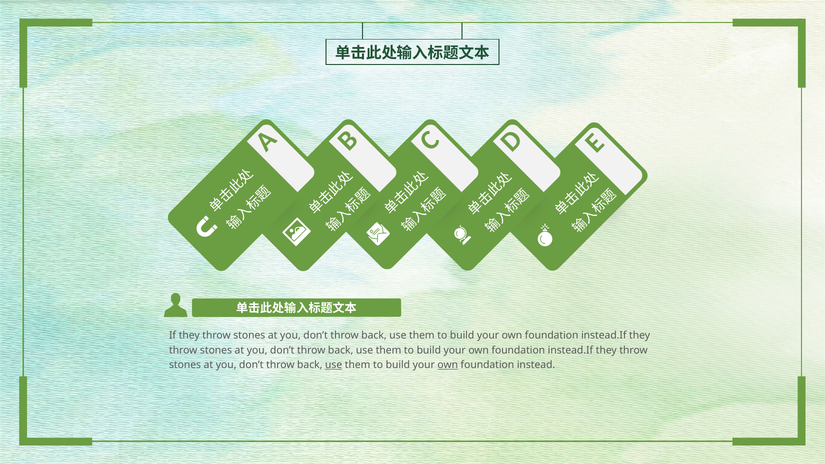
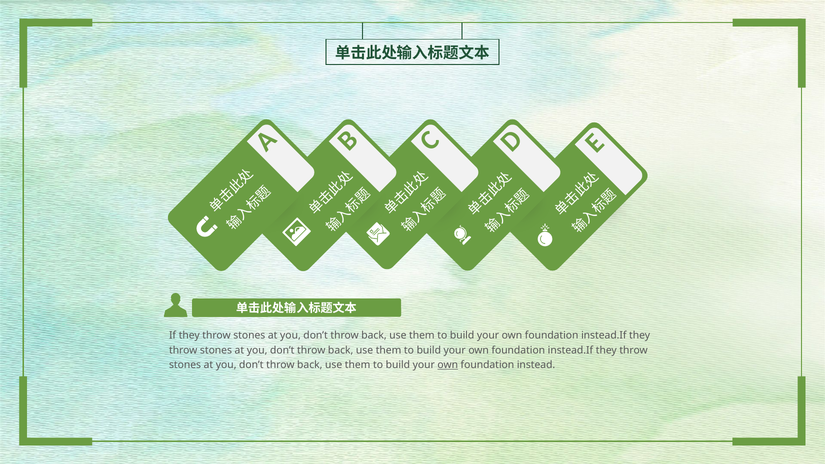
use at (334, 365) underline: present -> none
